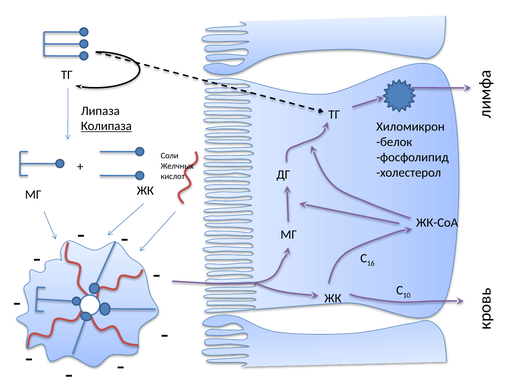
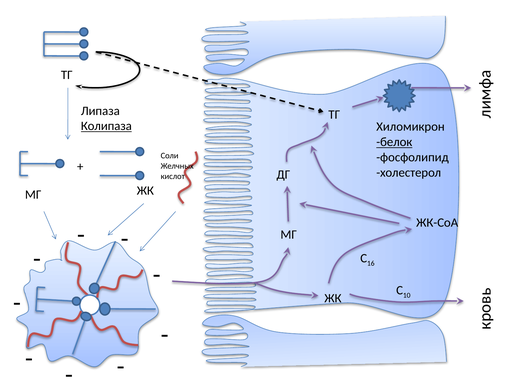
белок underline: none -> present
